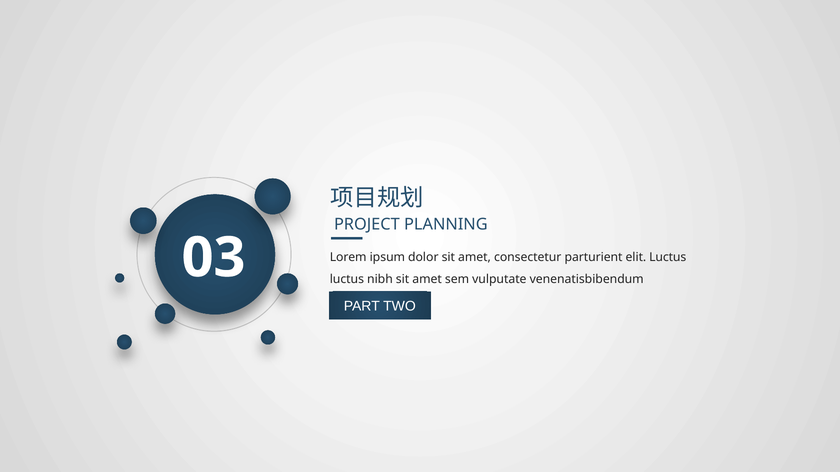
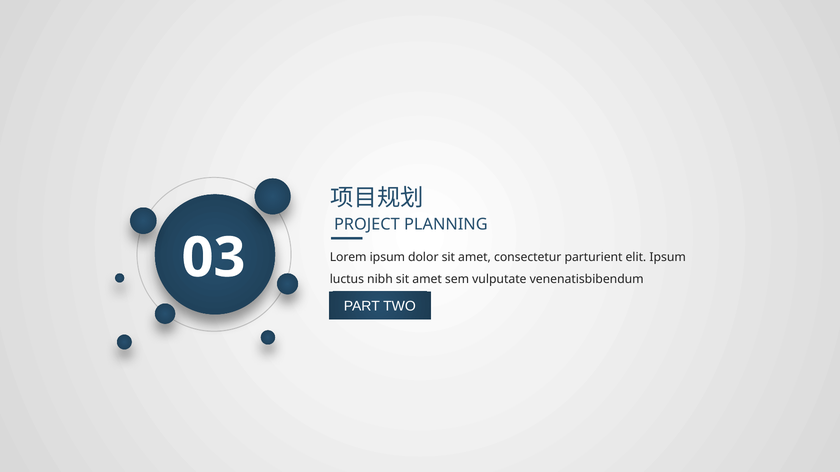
elit Luctus: Luctus -> Ipsum
